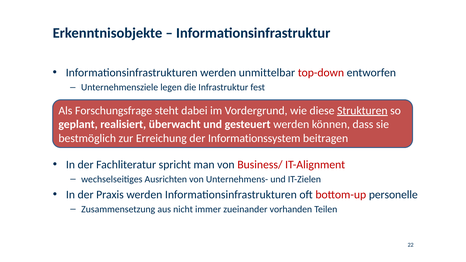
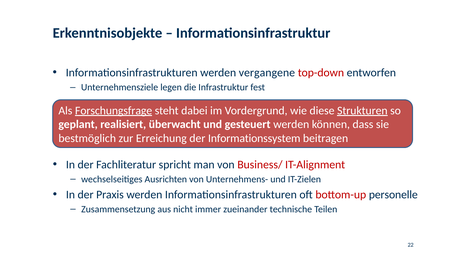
unmittelbar: unmittelbar -> vergangene
Forschungsfrage underline: none -> present
vorhanden: vorhanden -> technische
